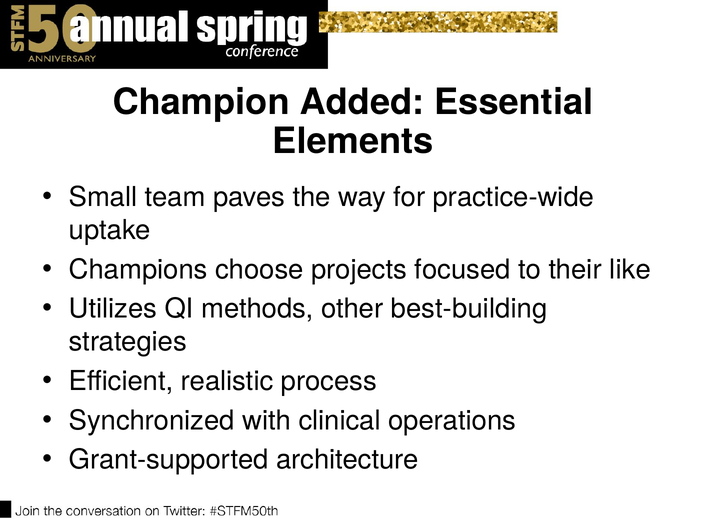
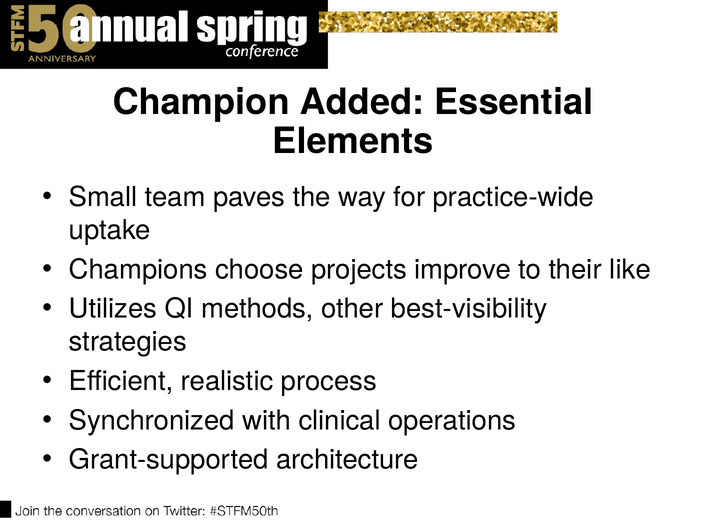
focused: focused -> improve
best-building: best-building -> best-visibility
